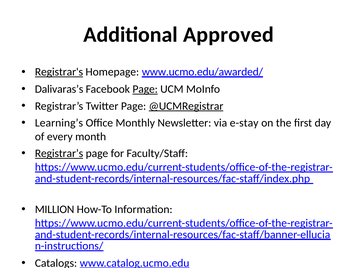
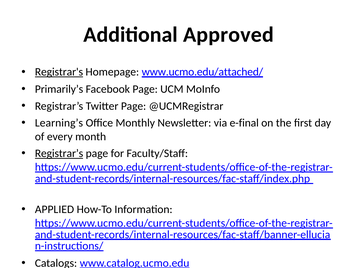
www.ucmo.edu/awarded/: www.ucmo.edu/awarded/ -> www.ucmo.edu/attached/
Dalivaras’s: Dalivaras’s -> Primarily’s
Page at (145, 89) underline: present -> none
@UCMRegistrar underline: present -> none
e-stay: e-stay -> e-final
MILLION: MILLION -> APPLIED
